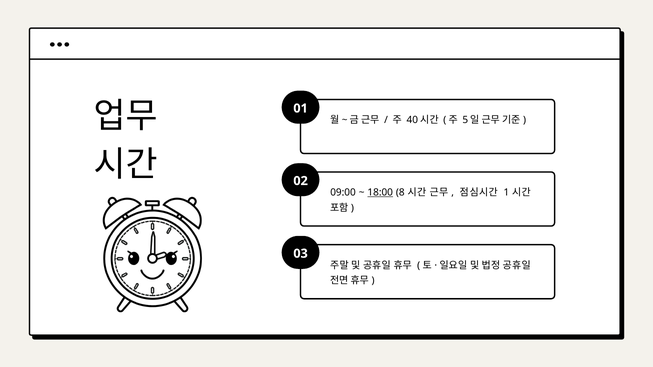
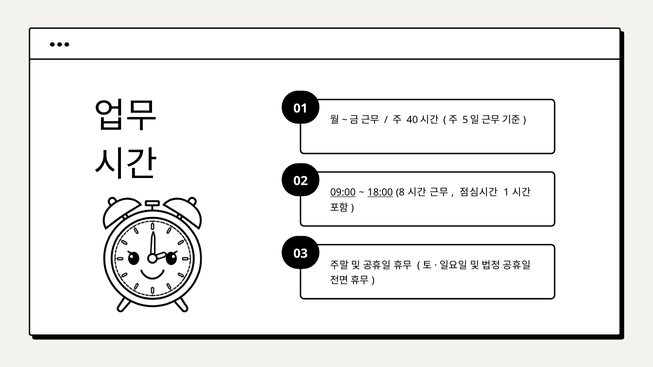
09:00 underline: none -> present
